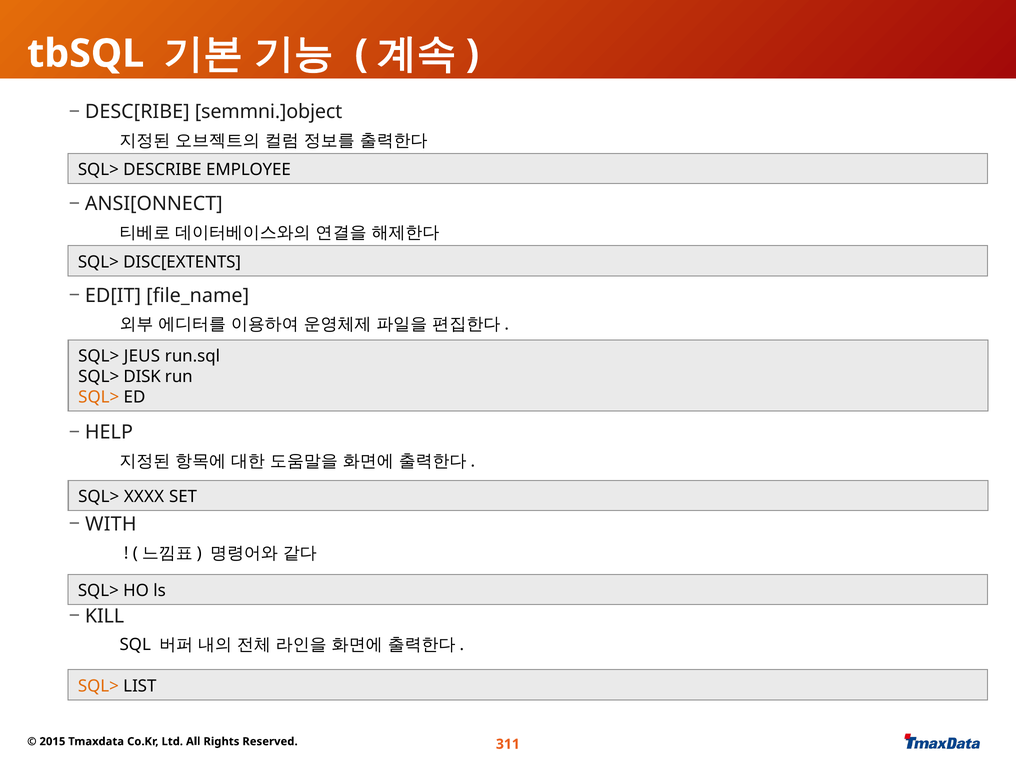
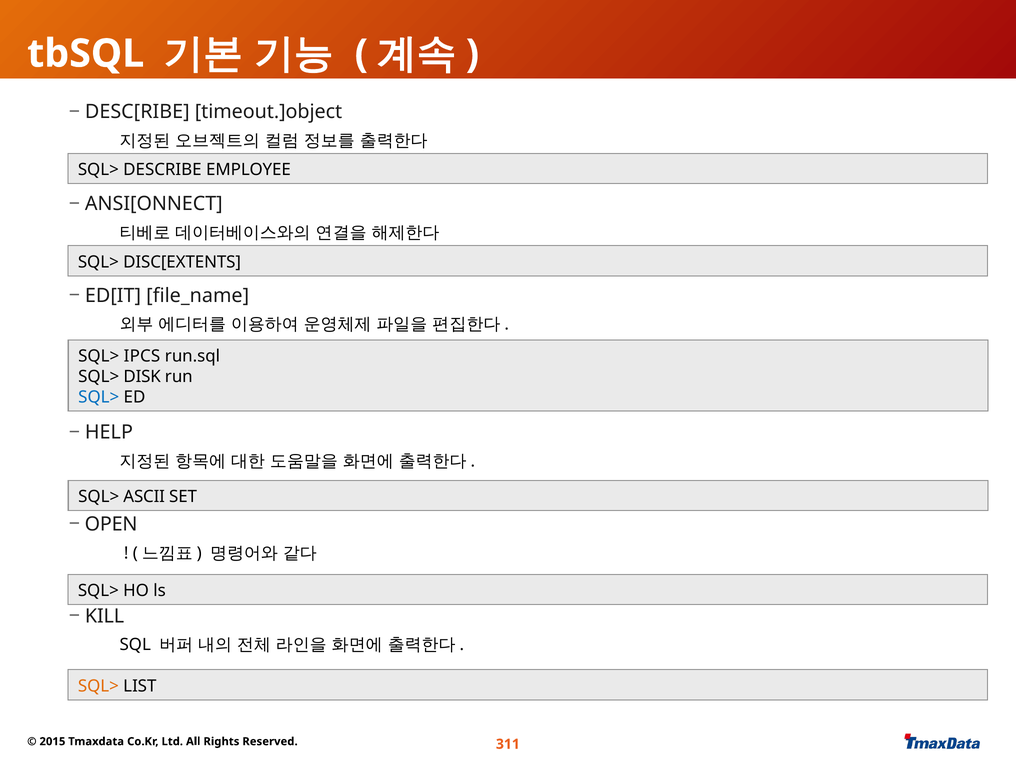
semmni.]object: semmni.]object -> timeout.]object
JEUS: JEUS -> IPCS
SQL> at (99, 397) colour: orange -> blue
XXXX: XXXX -> ASCII
WITH: WITH -> OPEN
